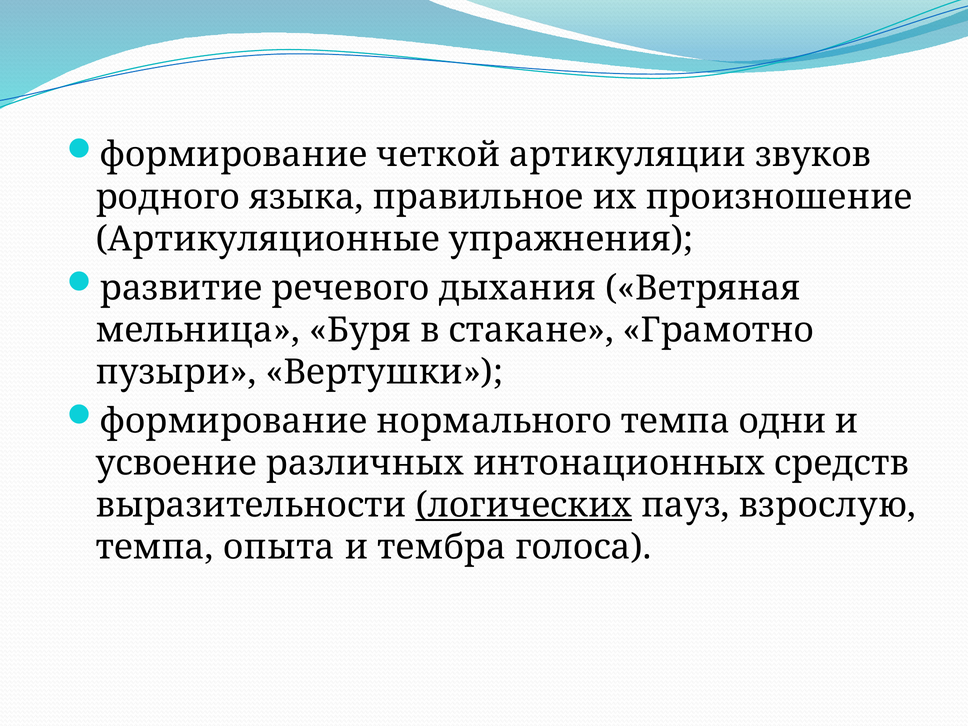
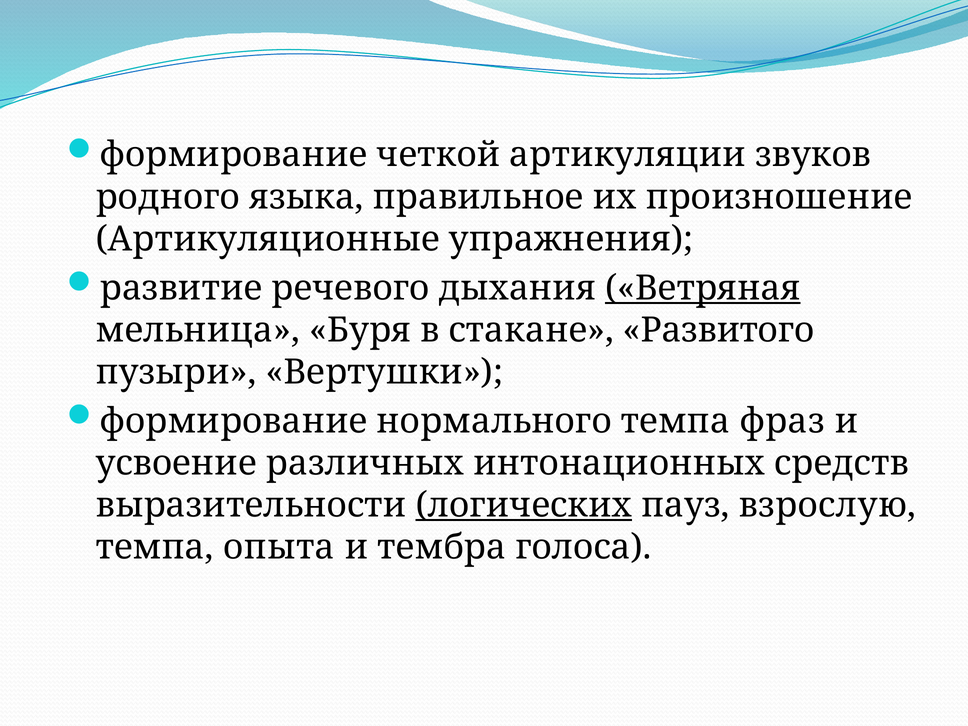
Ветряная underline: none -> present
Грамотно: Грамотно -> Развитого
одни: одни -> фраз
